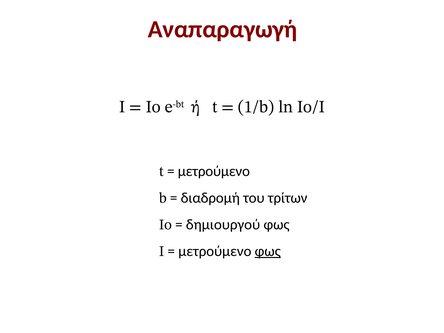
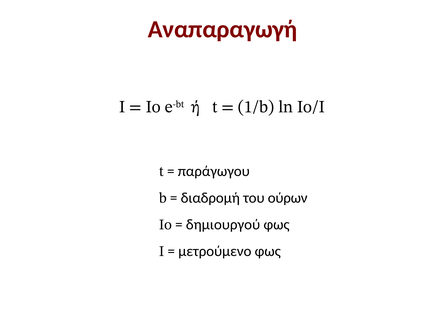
μετρούμενο at (214, 171): μετρούμενο -> παράγωγου
τρίτων: τρίτων -> ούρων
φως at (268, 251) underline: present -> none
